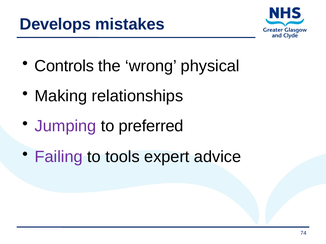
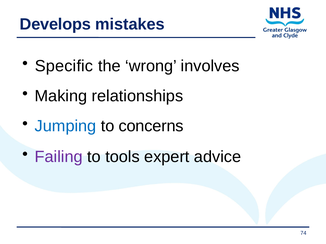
Controls: Controls -> Specific
physical: physical -> involves
Jumping colour: purple -> blue
preferred: preferred -> concerns
